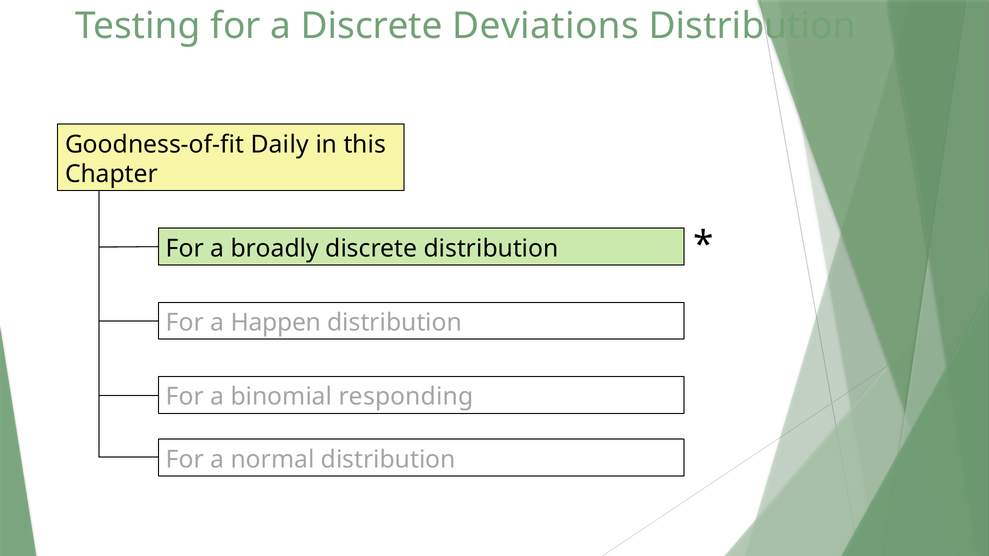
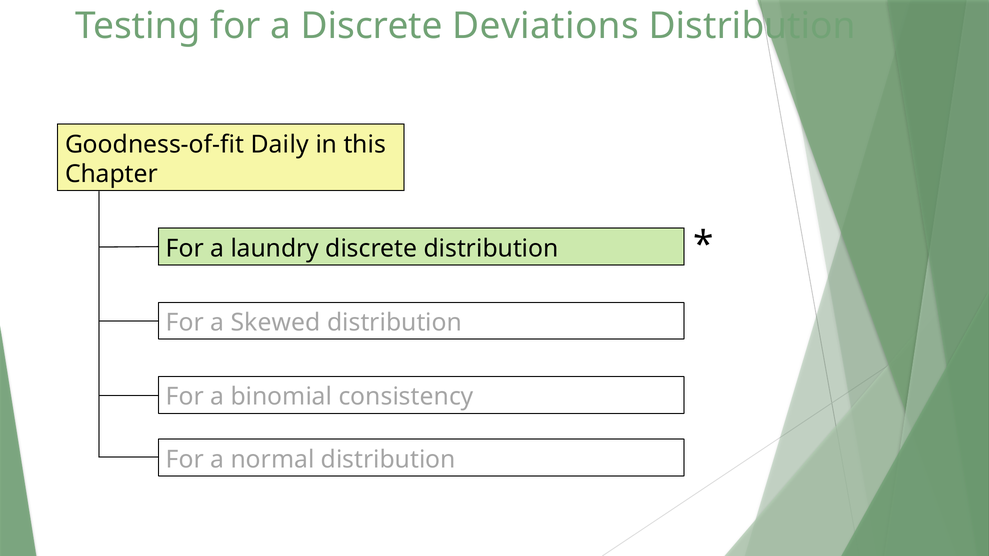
broadly: broadly -> laundry
Happen: Happen -> Skewed
responding: responding -> consistency
